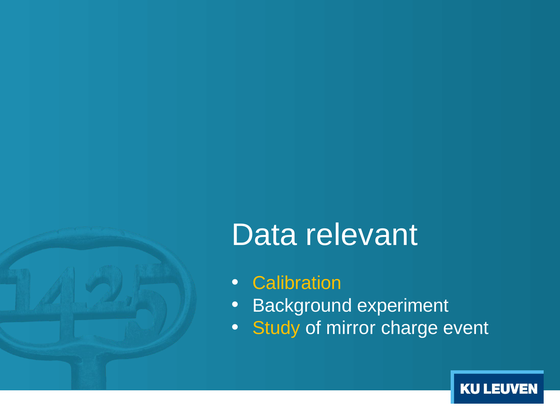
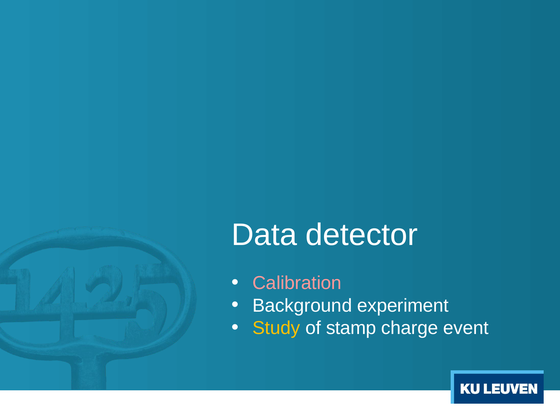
relevant: relevant -> detector
Calibration colour: yellow -> pink
mirror: mirror -> stamp
